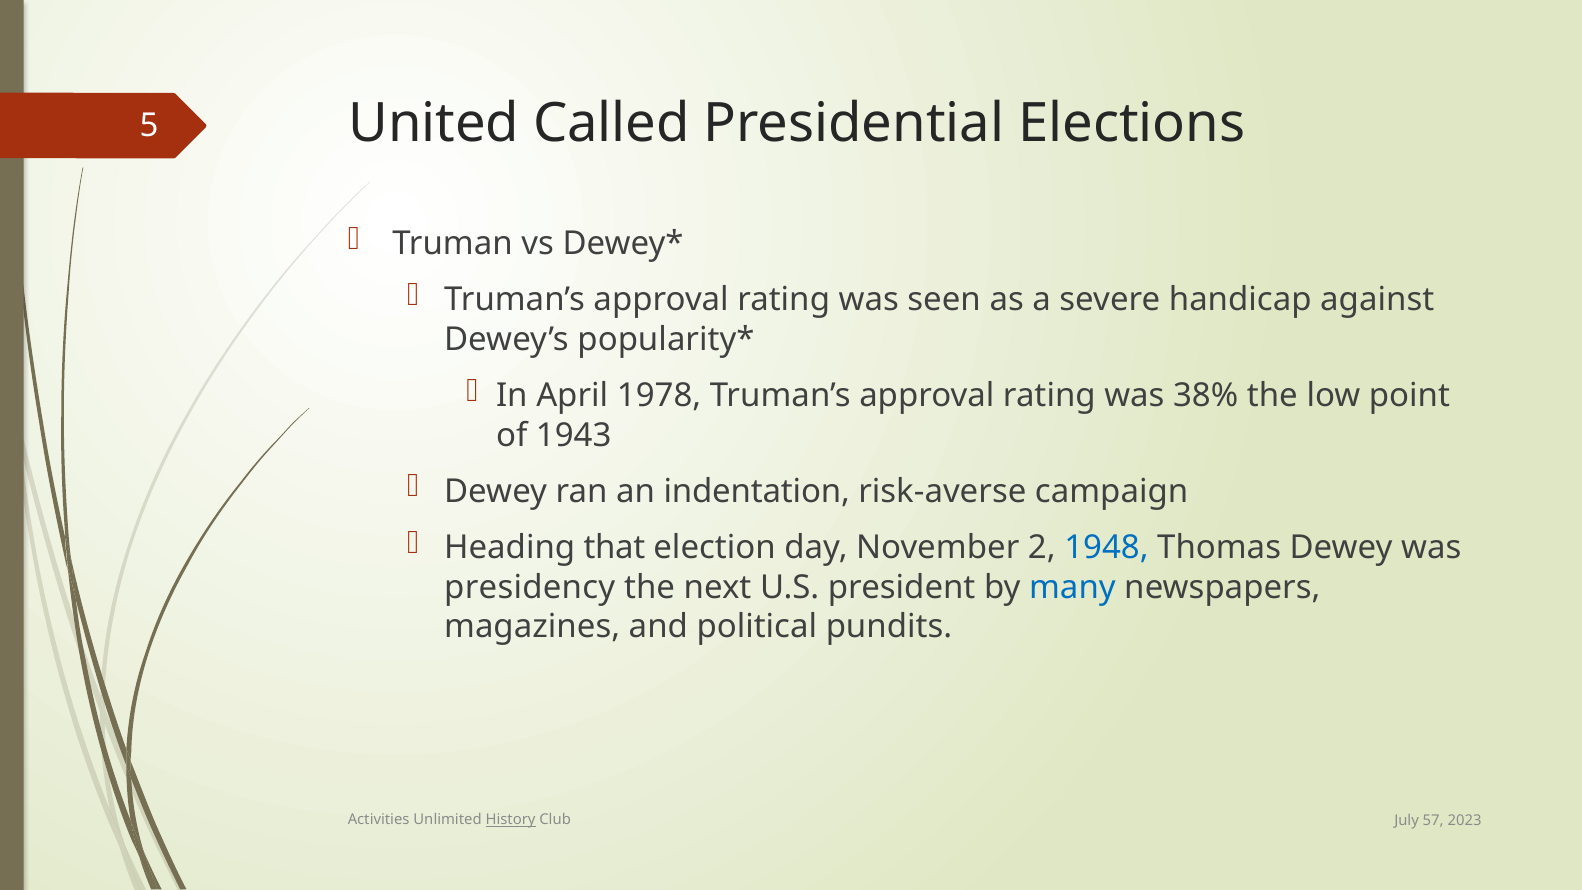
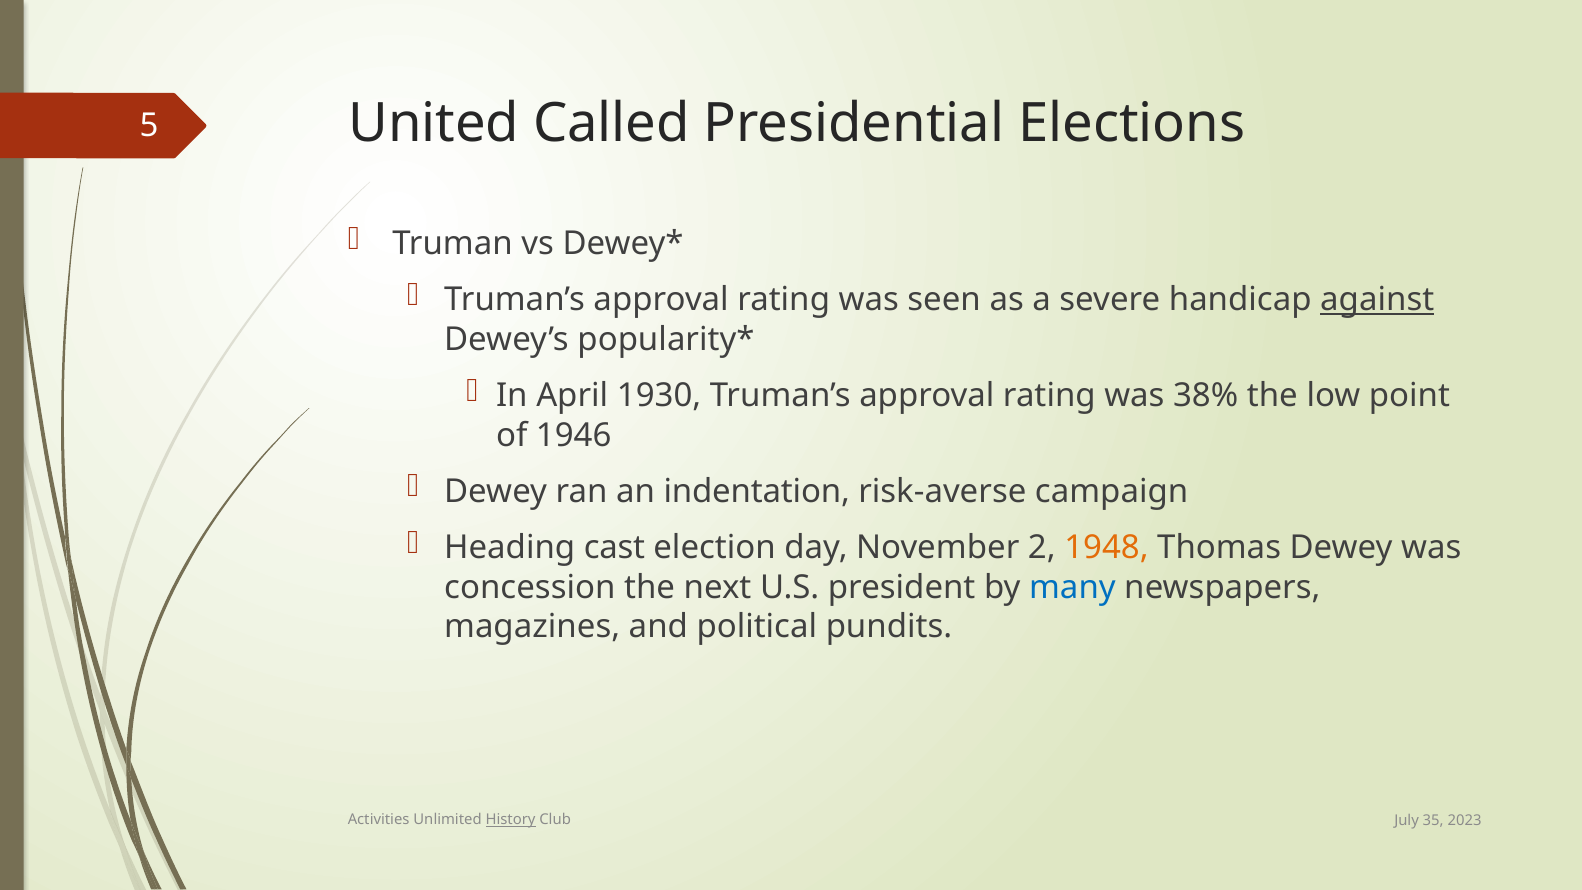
against underline: none -> present
1978: 1978 -> 1930
1943: 1943 -> 1946
that: that -> cast
1948 colour: blue -> orange
presidency: presidency -> concession
57: 57 -> 35
